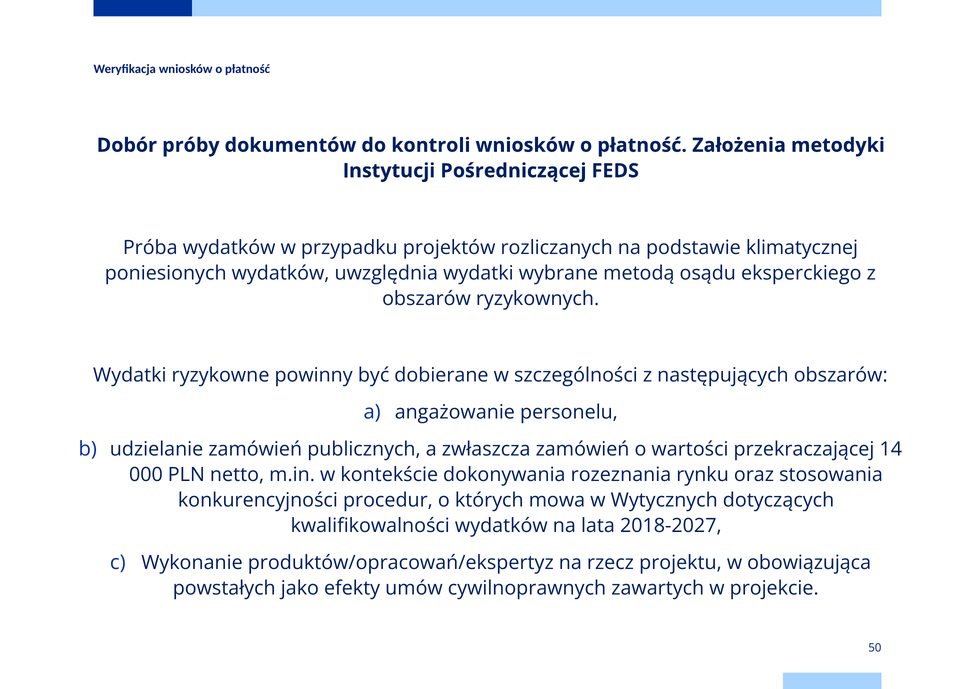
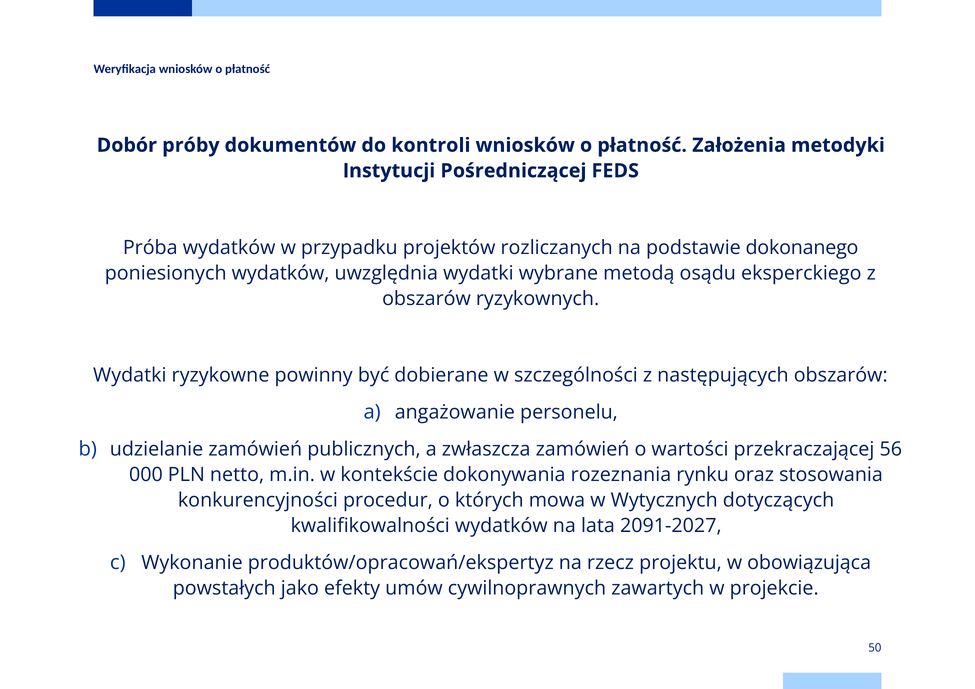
klimatycznej: klimatycznej -> dokonanego
14: 14 -> 56
2018-2027: 2018-2027 -> 2091-2027
